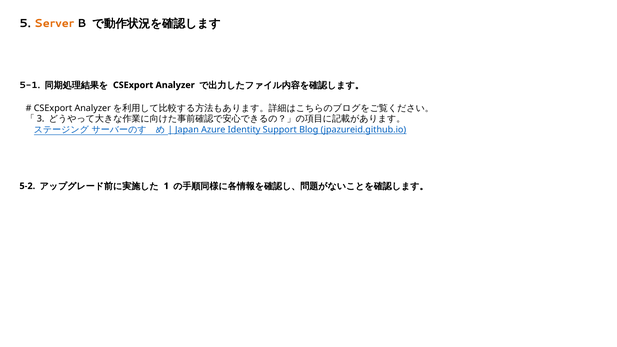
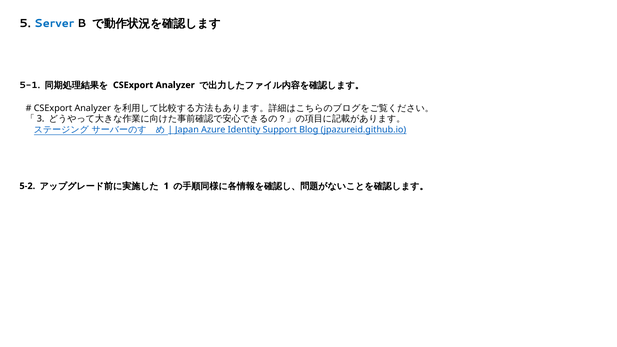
Server colour: orange -> blue
